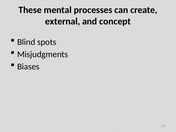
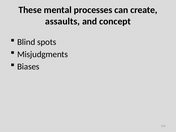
external: external -> assaults
